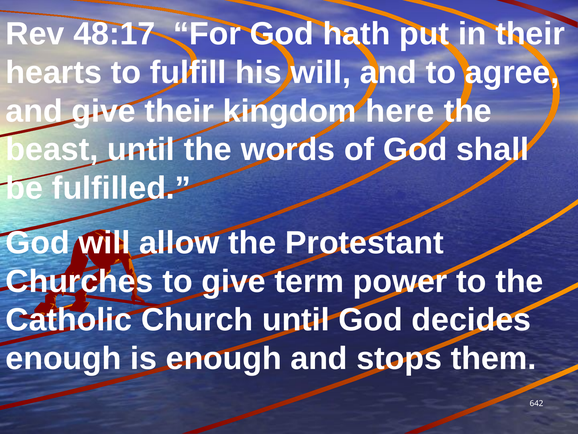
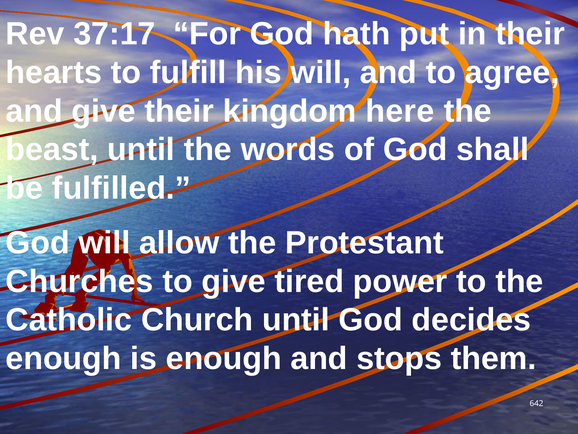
48:17: 48:17 -> 37:17
term: term -> tired
